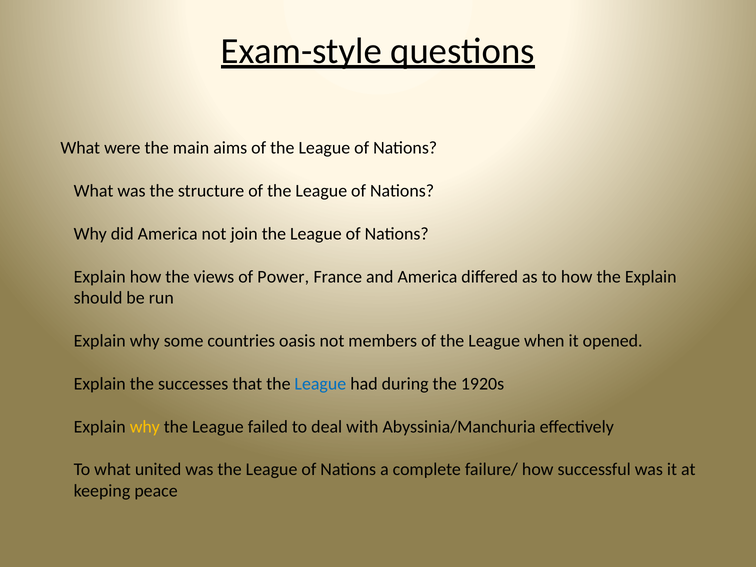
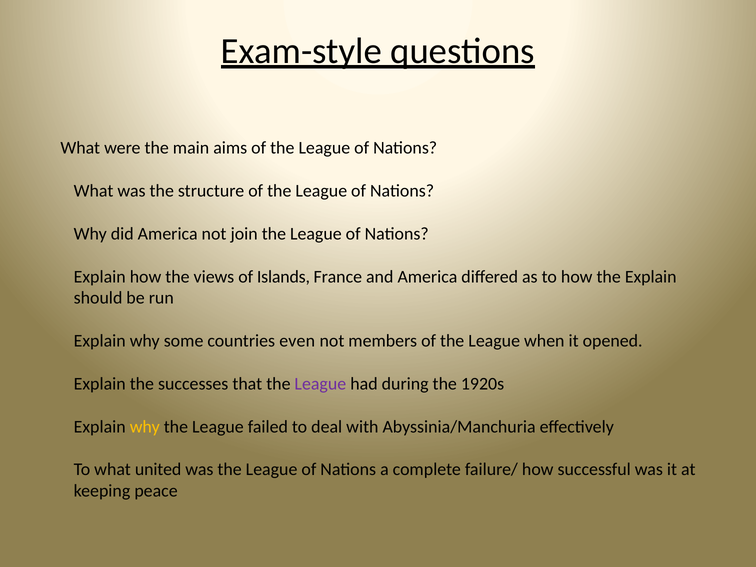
Power: Power -> Islands
oasis: oasis -> even
League at (320, 384) colour: blue -> purple
